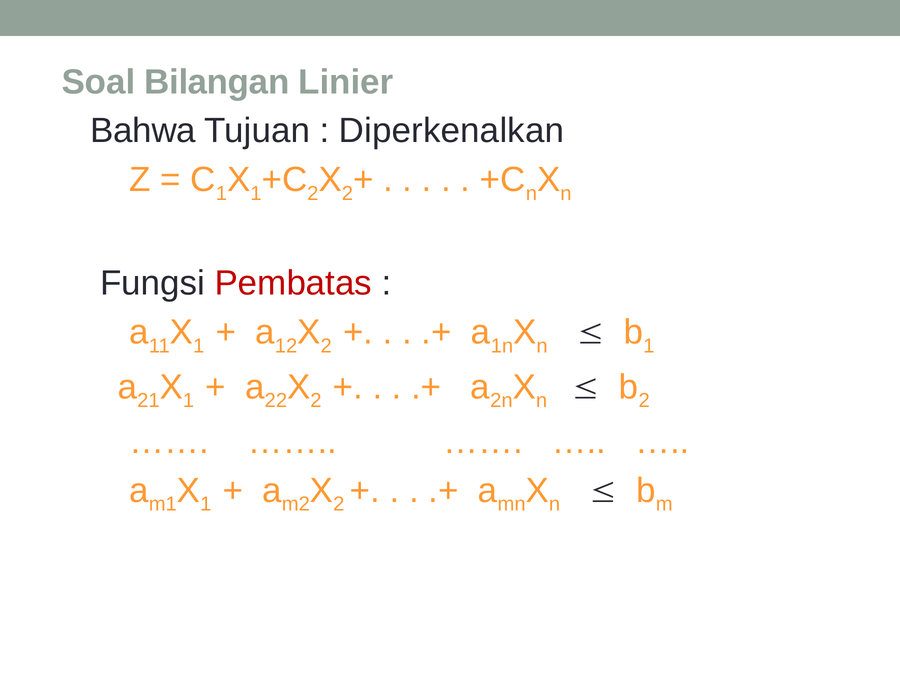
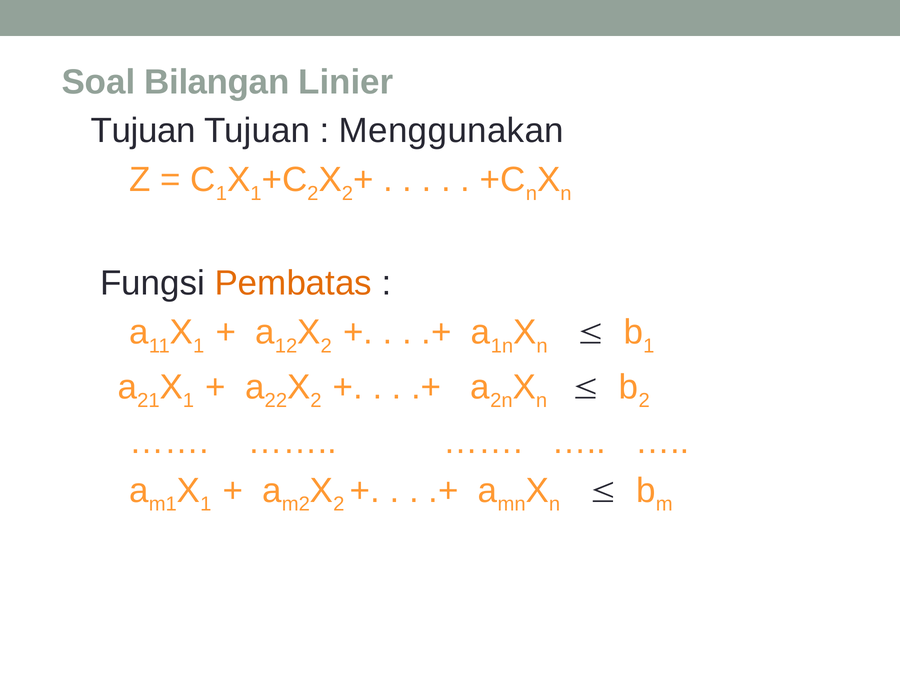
Bahwa at (143, 131): Bahwa -> Tujuan
Diperkenalkan: Diperkenalkan -> Menggunakan
Pembatas colour: red -> orange
